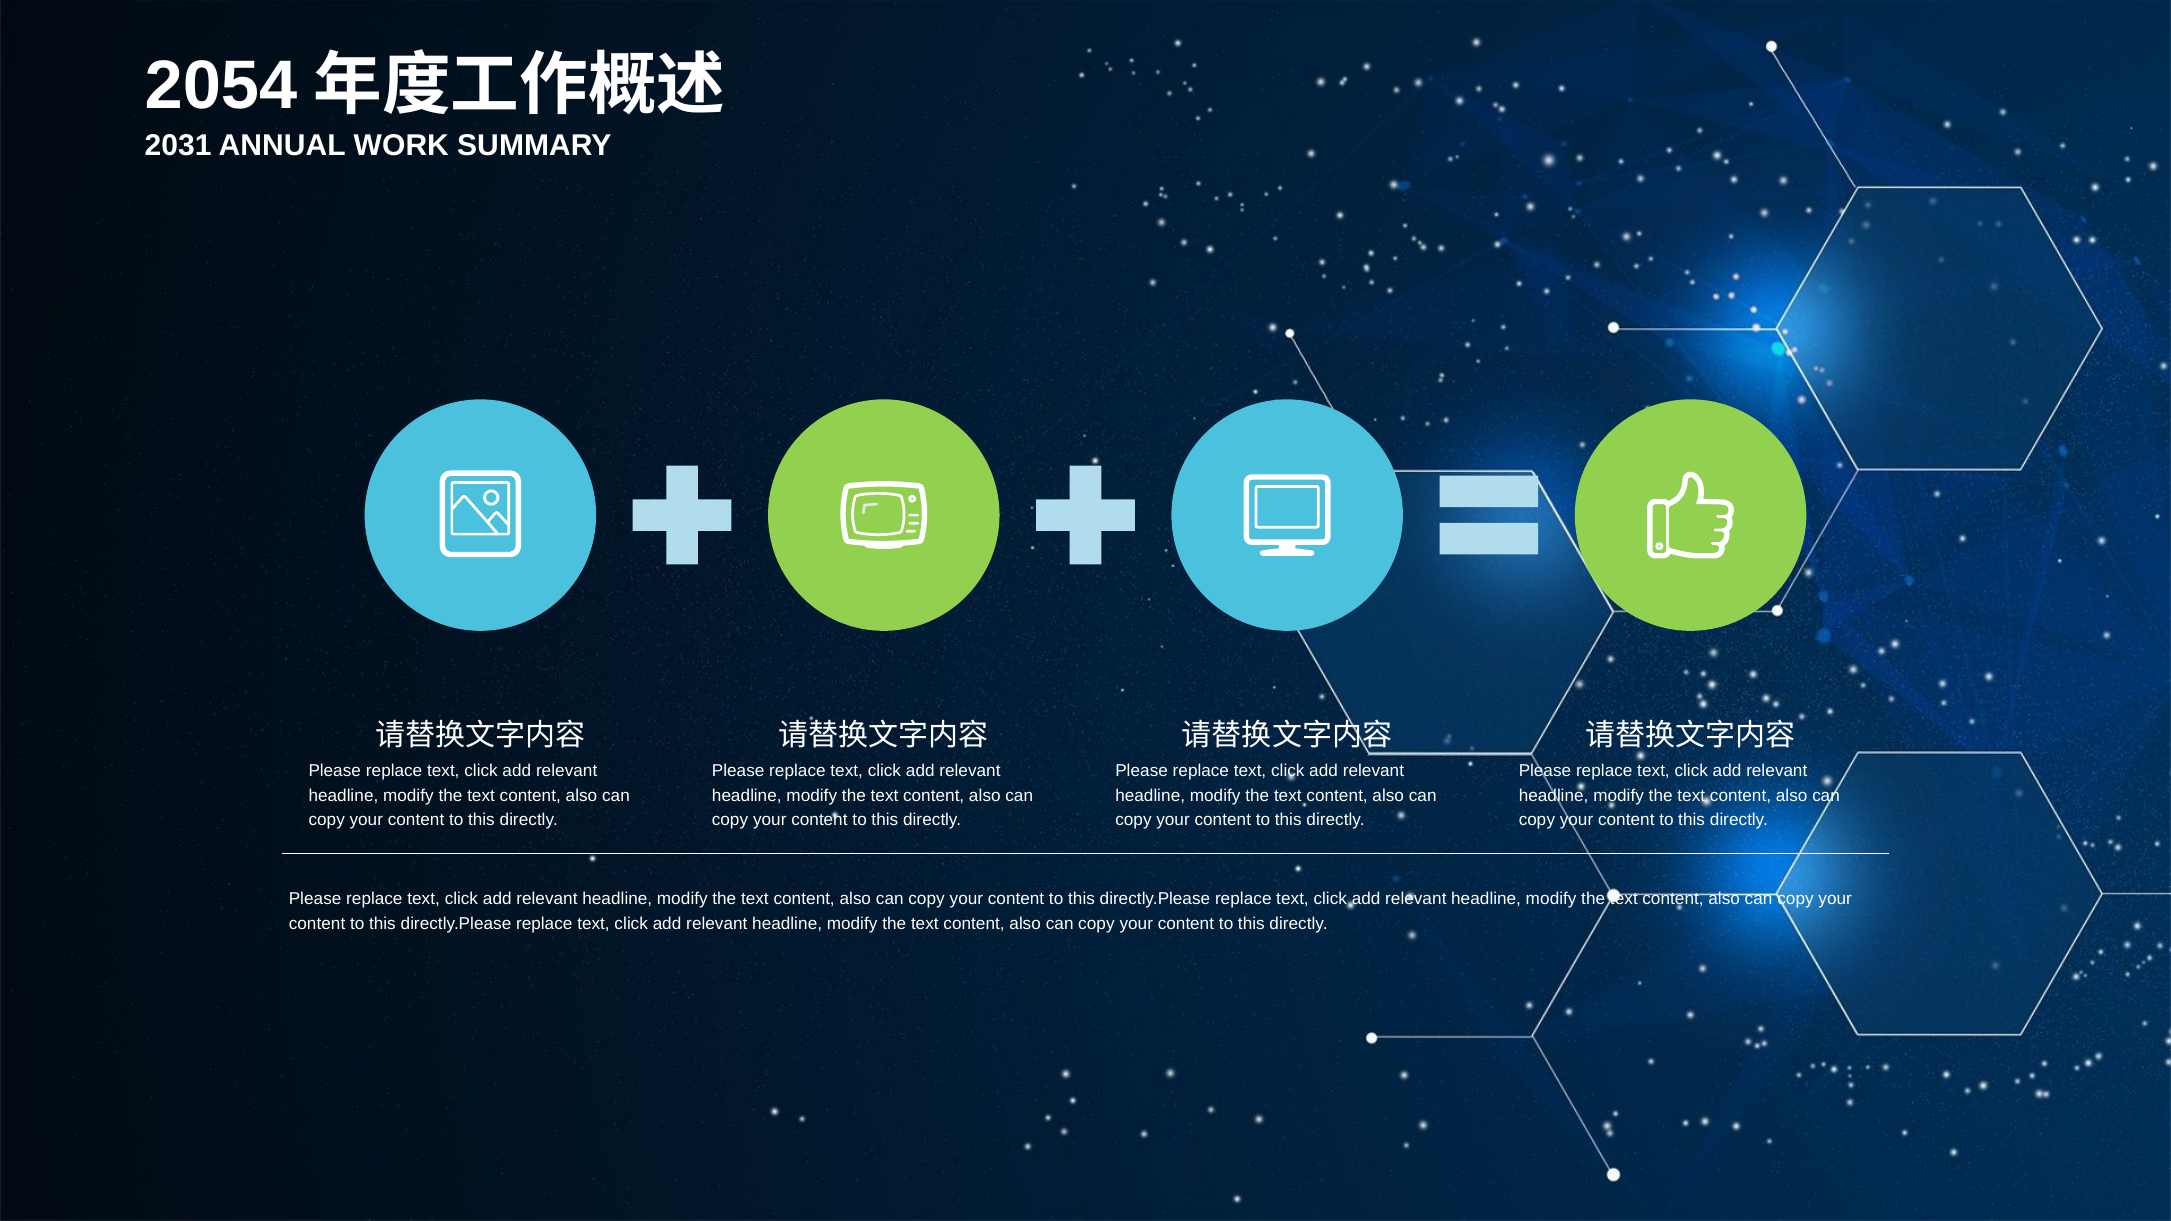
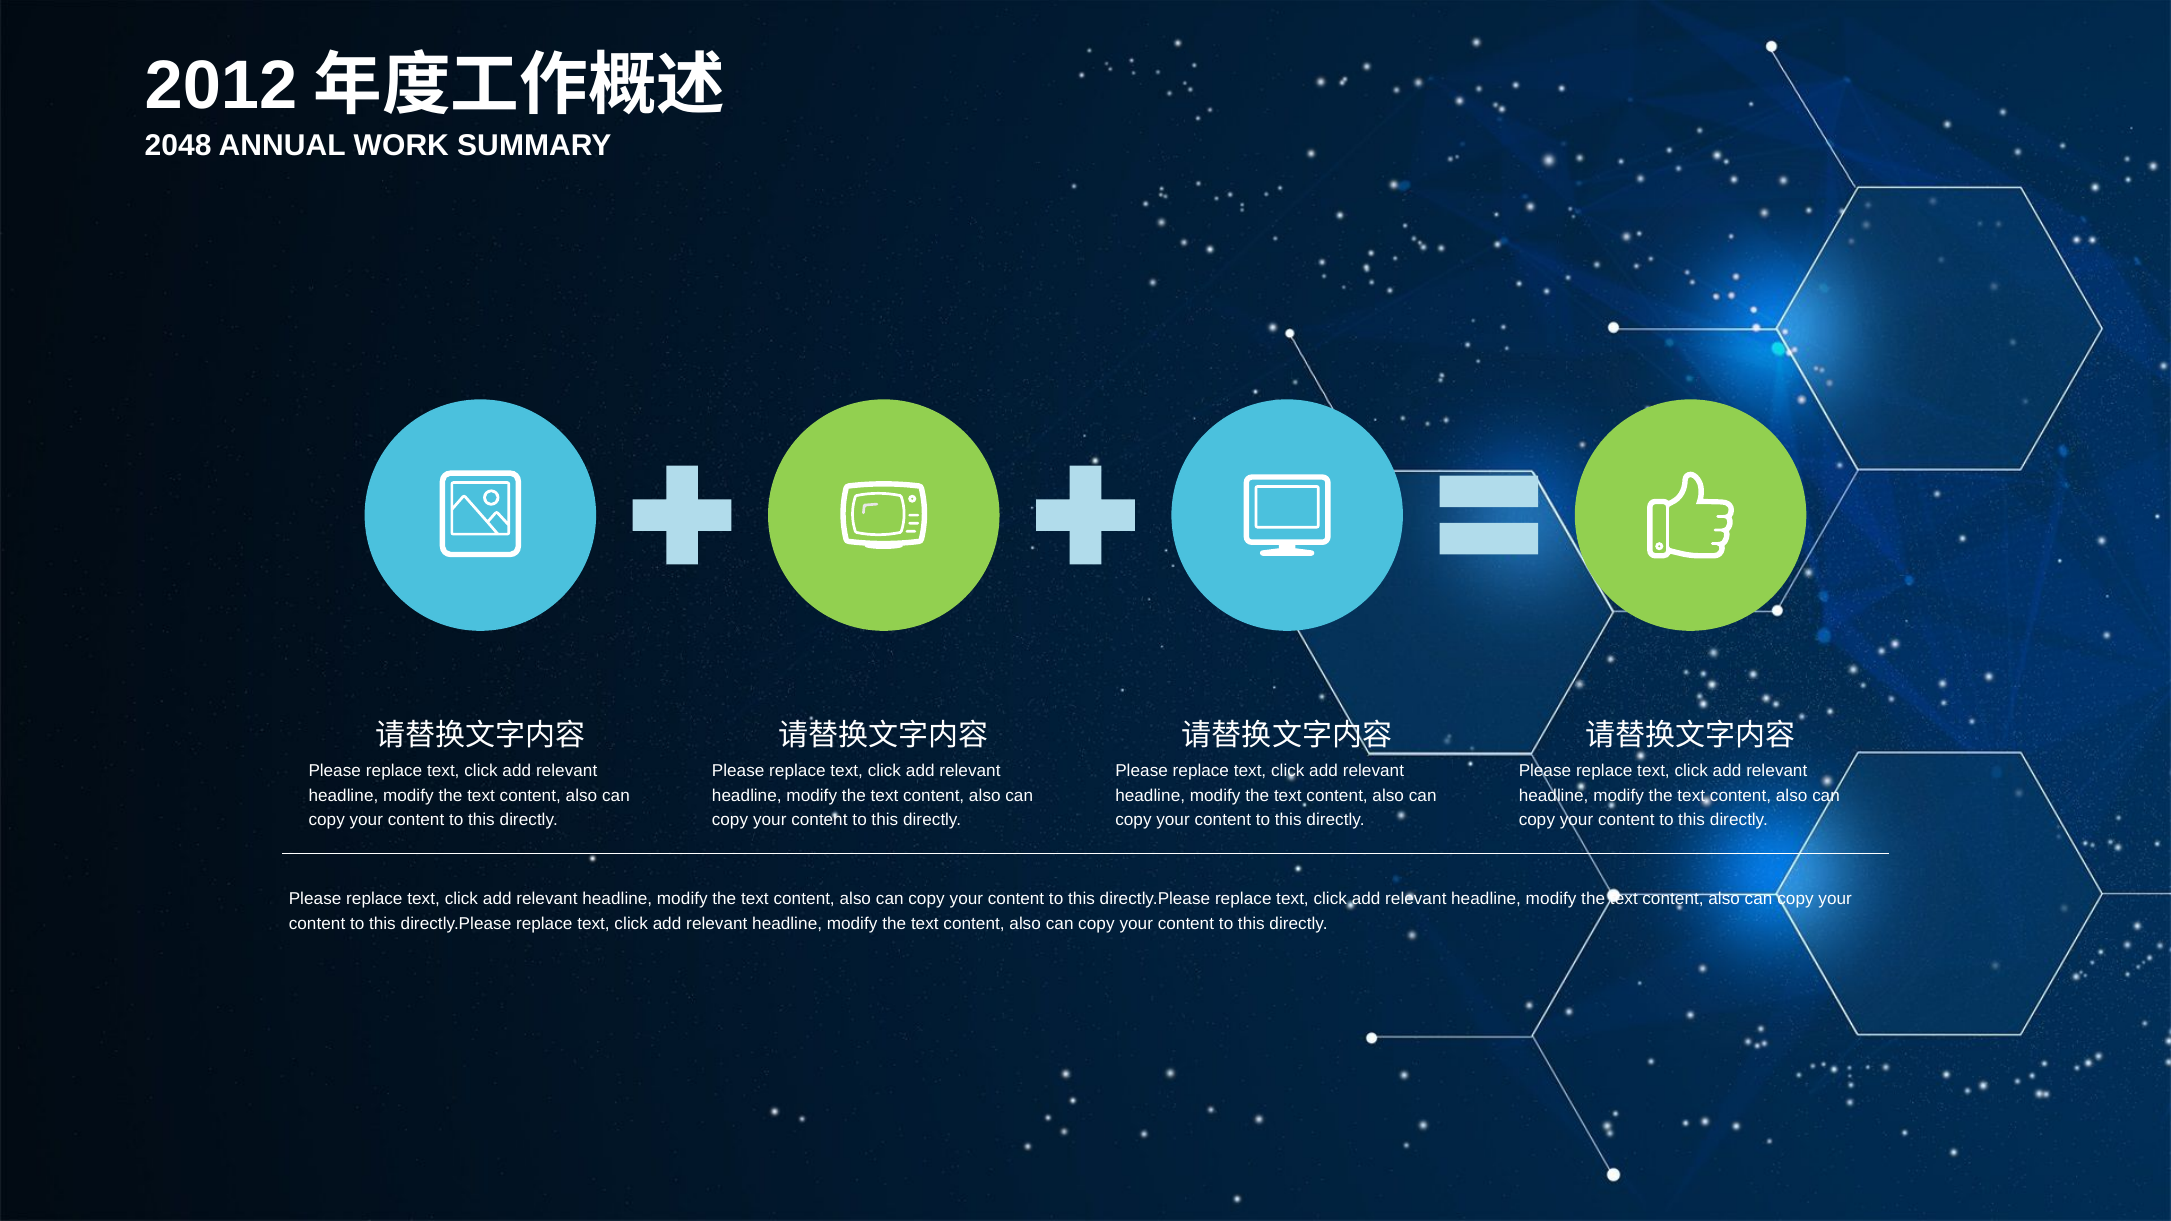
2054: 2054 -> 2012
2031: 2031 -> 2048
